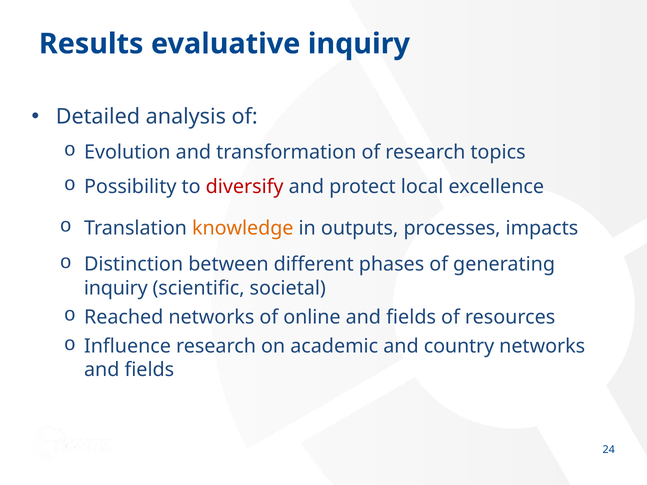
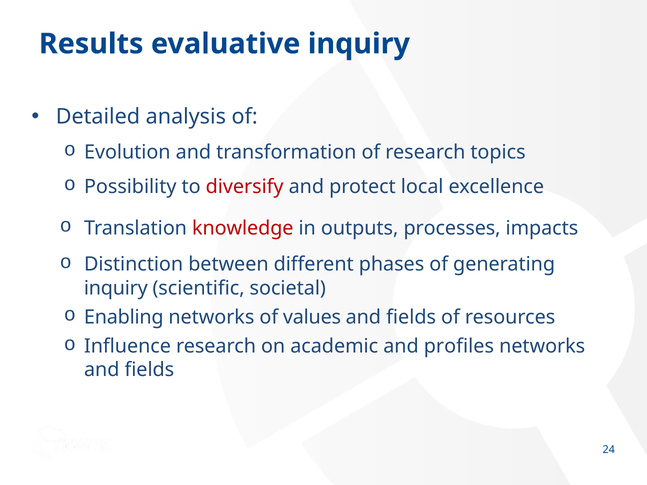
knowledge colour: orange -> red
Reached: Reached -> Enabling
online: online -> values
country: country -> profiles
